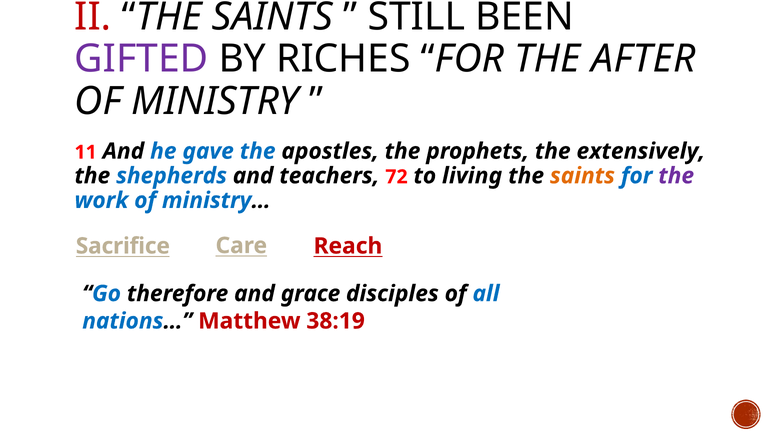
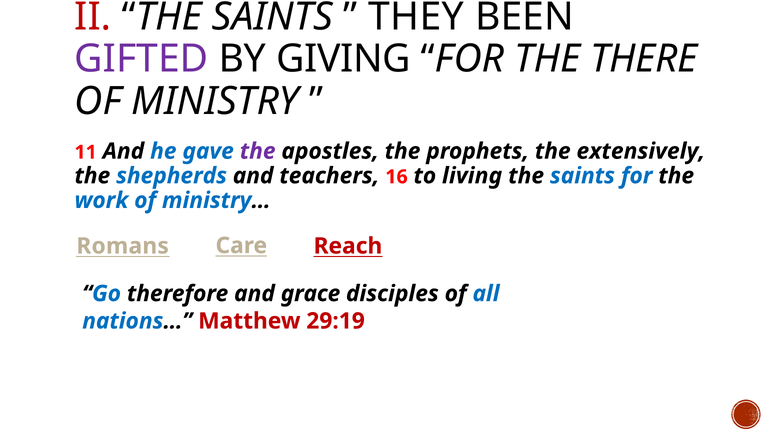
STILL: STILL -> THEY
RICHES: RICHES -> GIVING
AFTER: AFTER -> THERE
the at (258, 151) colour: blue -> purple
72: 72 -> 16
saints at (582, 176) colour: orange -> blue
the at (676, 176) colour: purple -> black
Sacrifice: Sacrifice -> Romans
38:19: 38:19 -> 29:19
